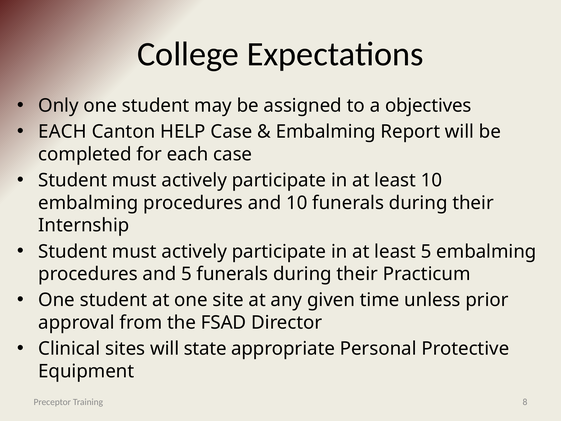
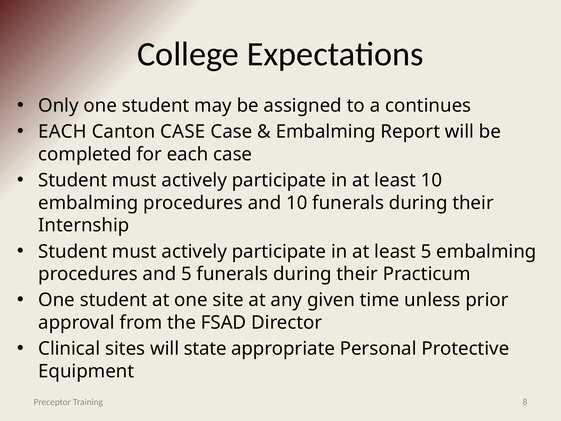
objectives: objectives -> continues
Canton HELP: HELP -> CASE
